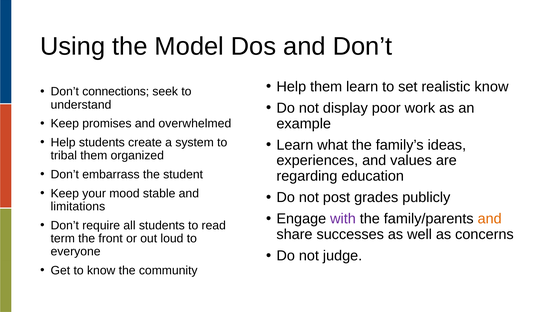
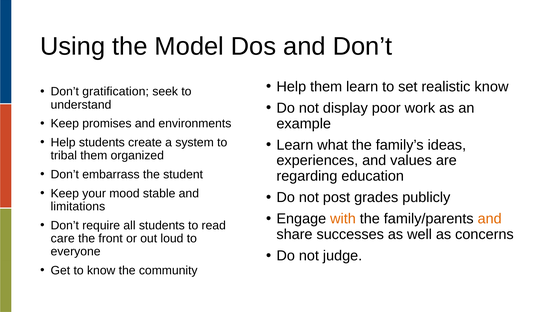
connections: connections -> gratification
overwhelmed: overwhelmed -> environments
with colour: purple -> orange
term: term -> care
